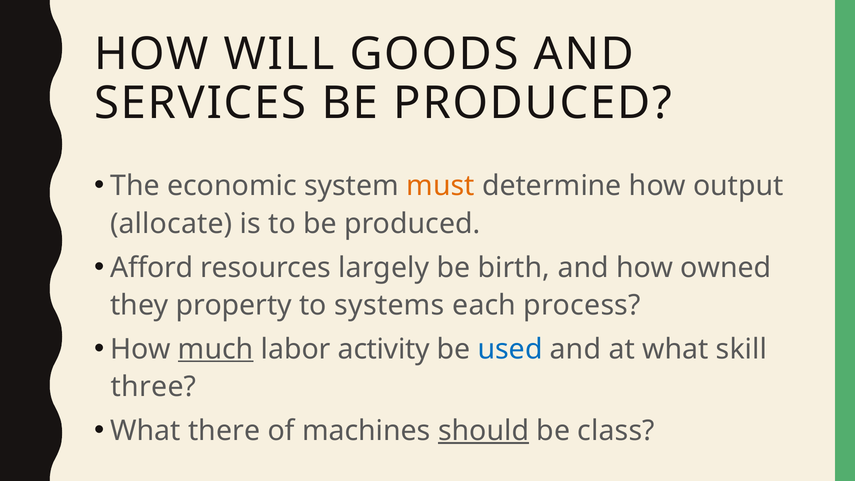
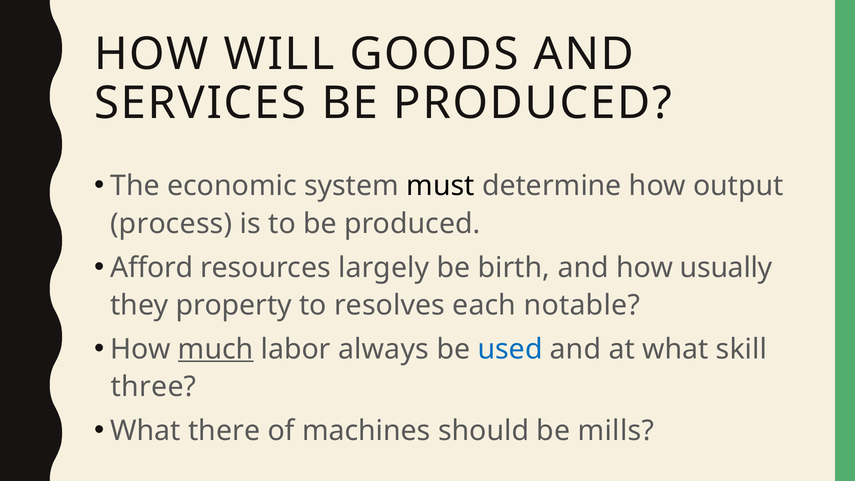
must colour: orange -> black
allocate: allocate -> process
owned: owned -> usually
systems: systems -> resolves
process: process -> notable
activity: activity -> always
should underline: present -> none
class: class -> mills
